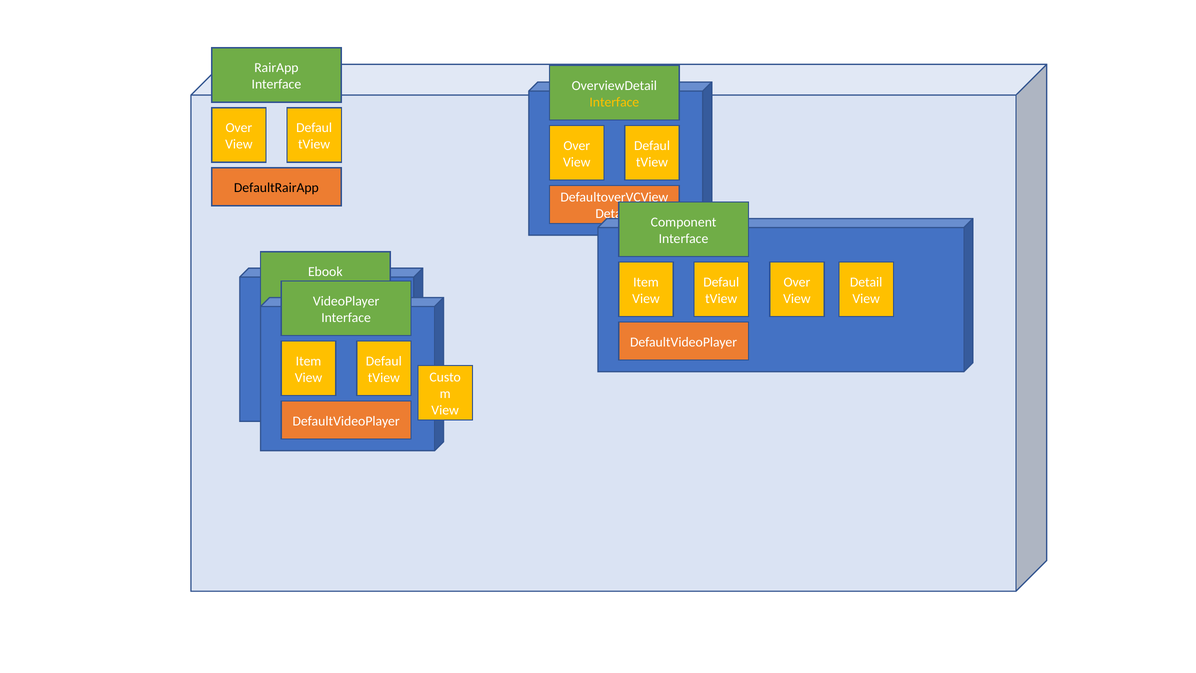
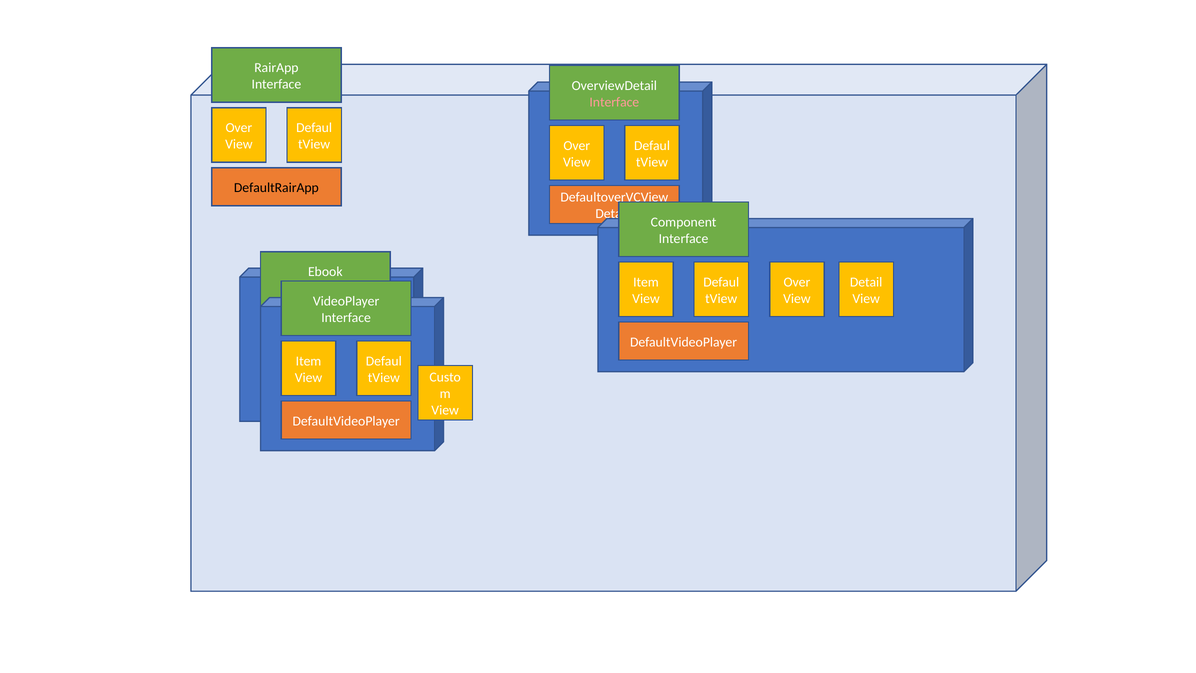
Interface at (614, 102) colour: yellow -> pink
